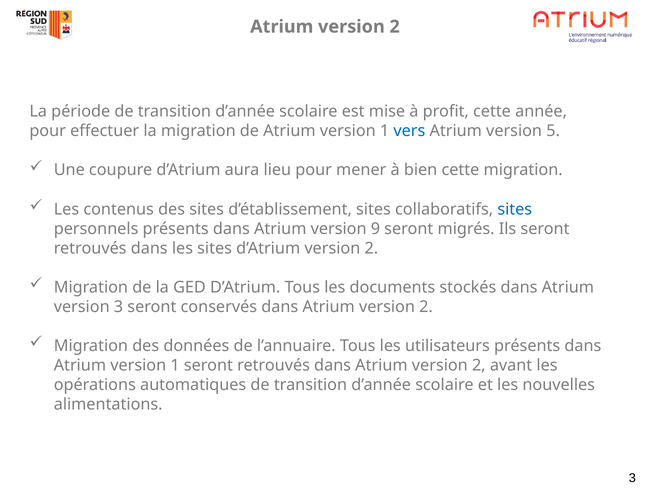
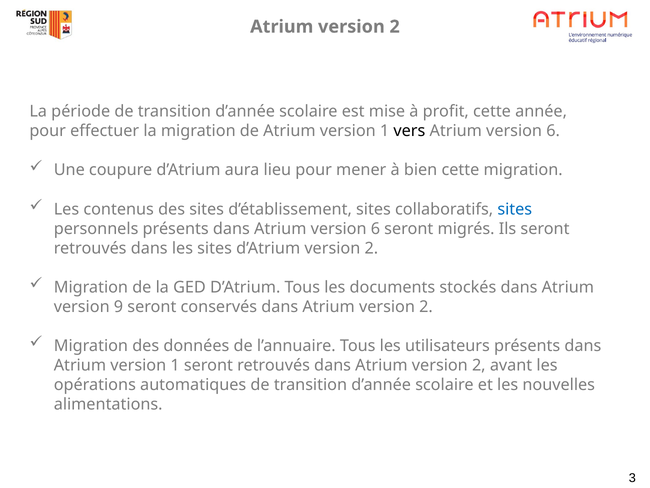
vers colour: blue -> black
5 at (553, 131): 5 -> 6
dans Atrium version 9: 9 -> 6
version 3: 3 -> 9
